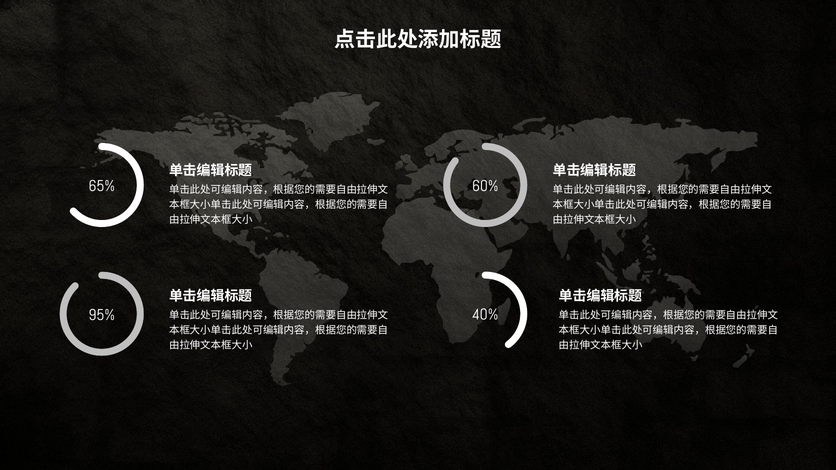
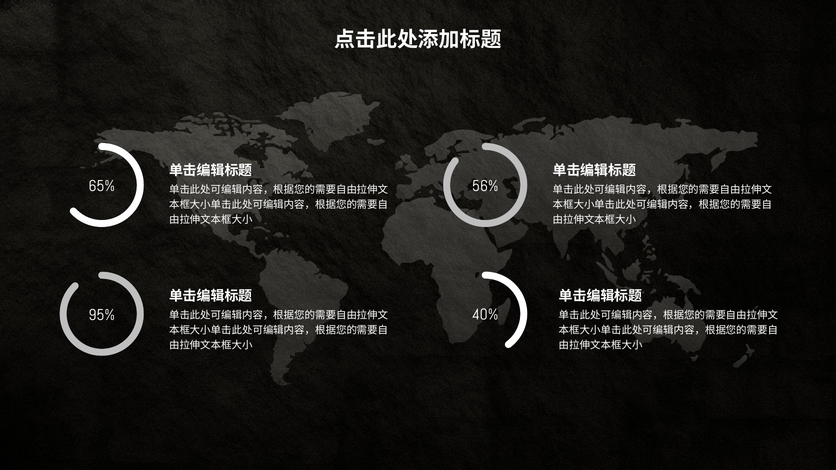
60%: 60% -> 56%
